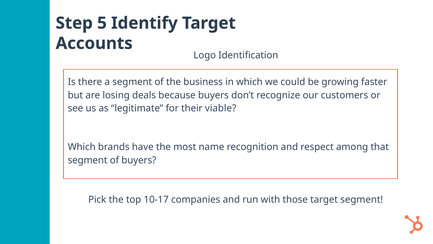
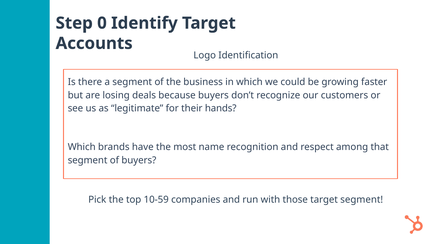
5: 5 -> 0
viable: viable -> hands
10-17: 10-17 -> 10-59
